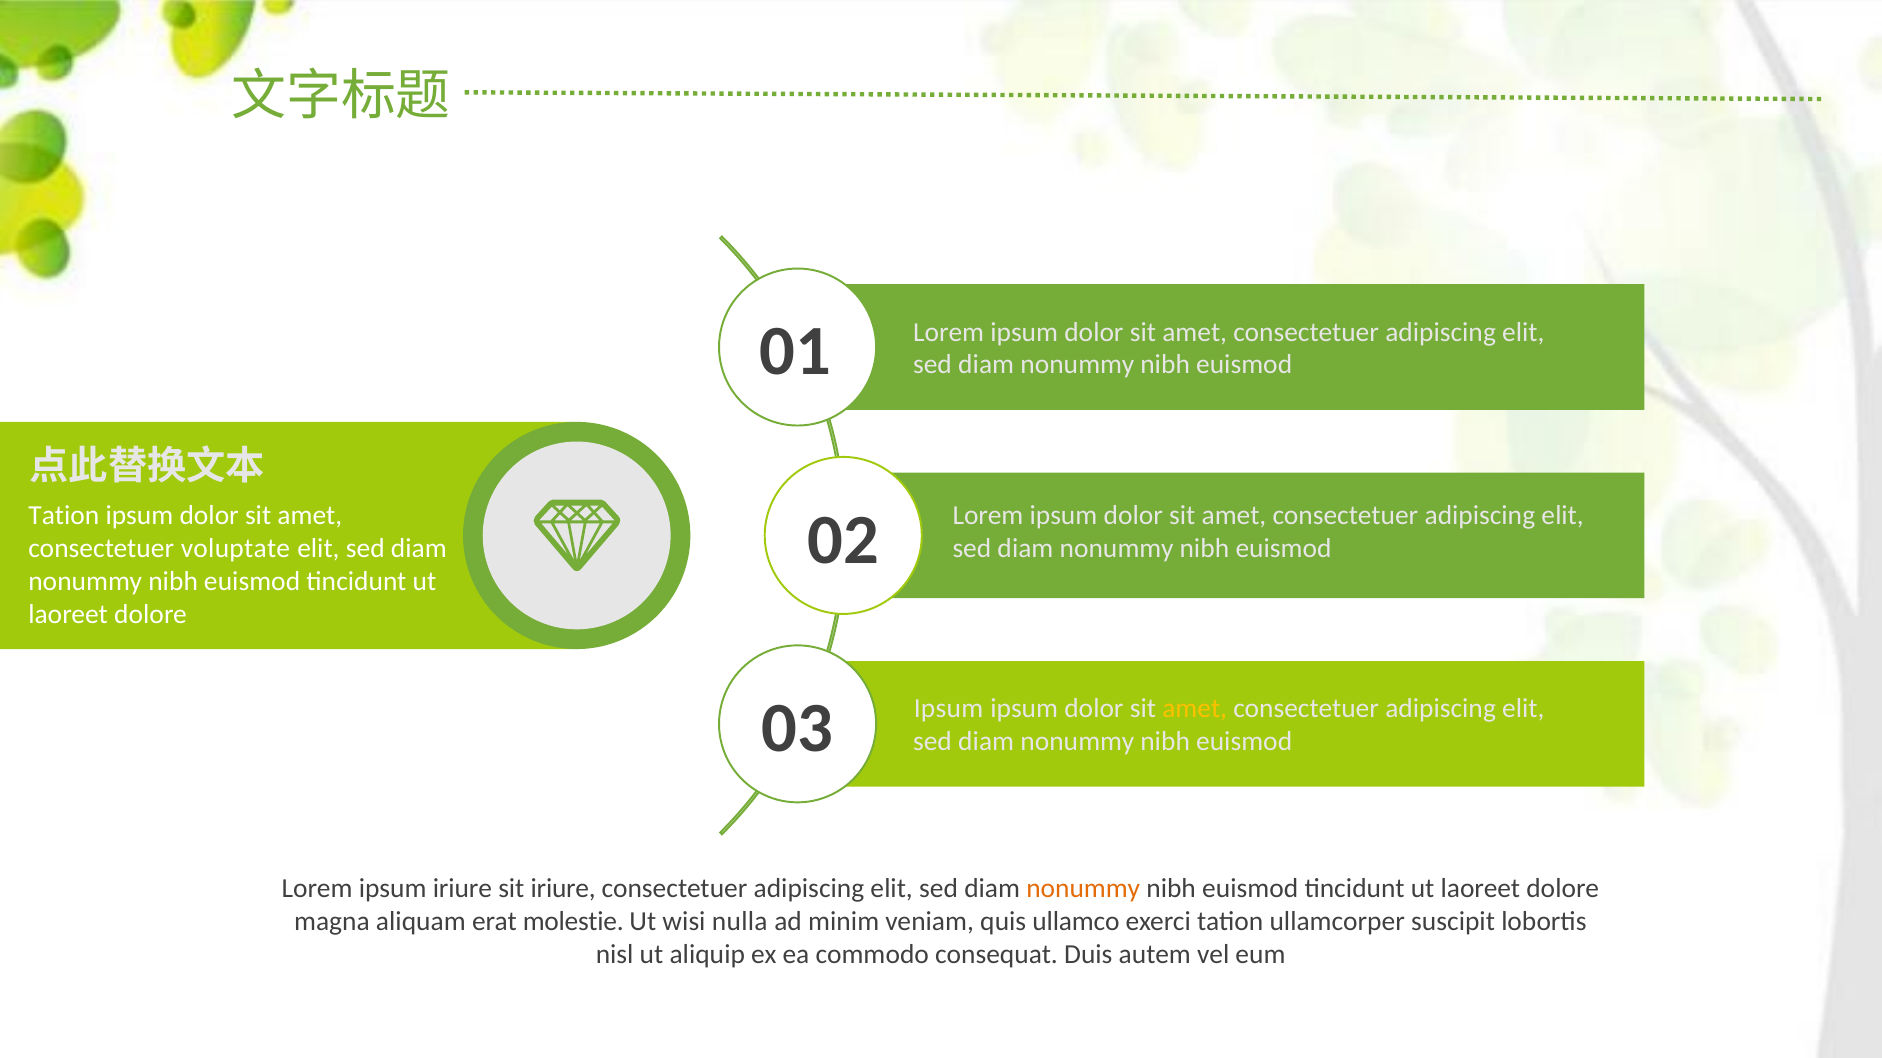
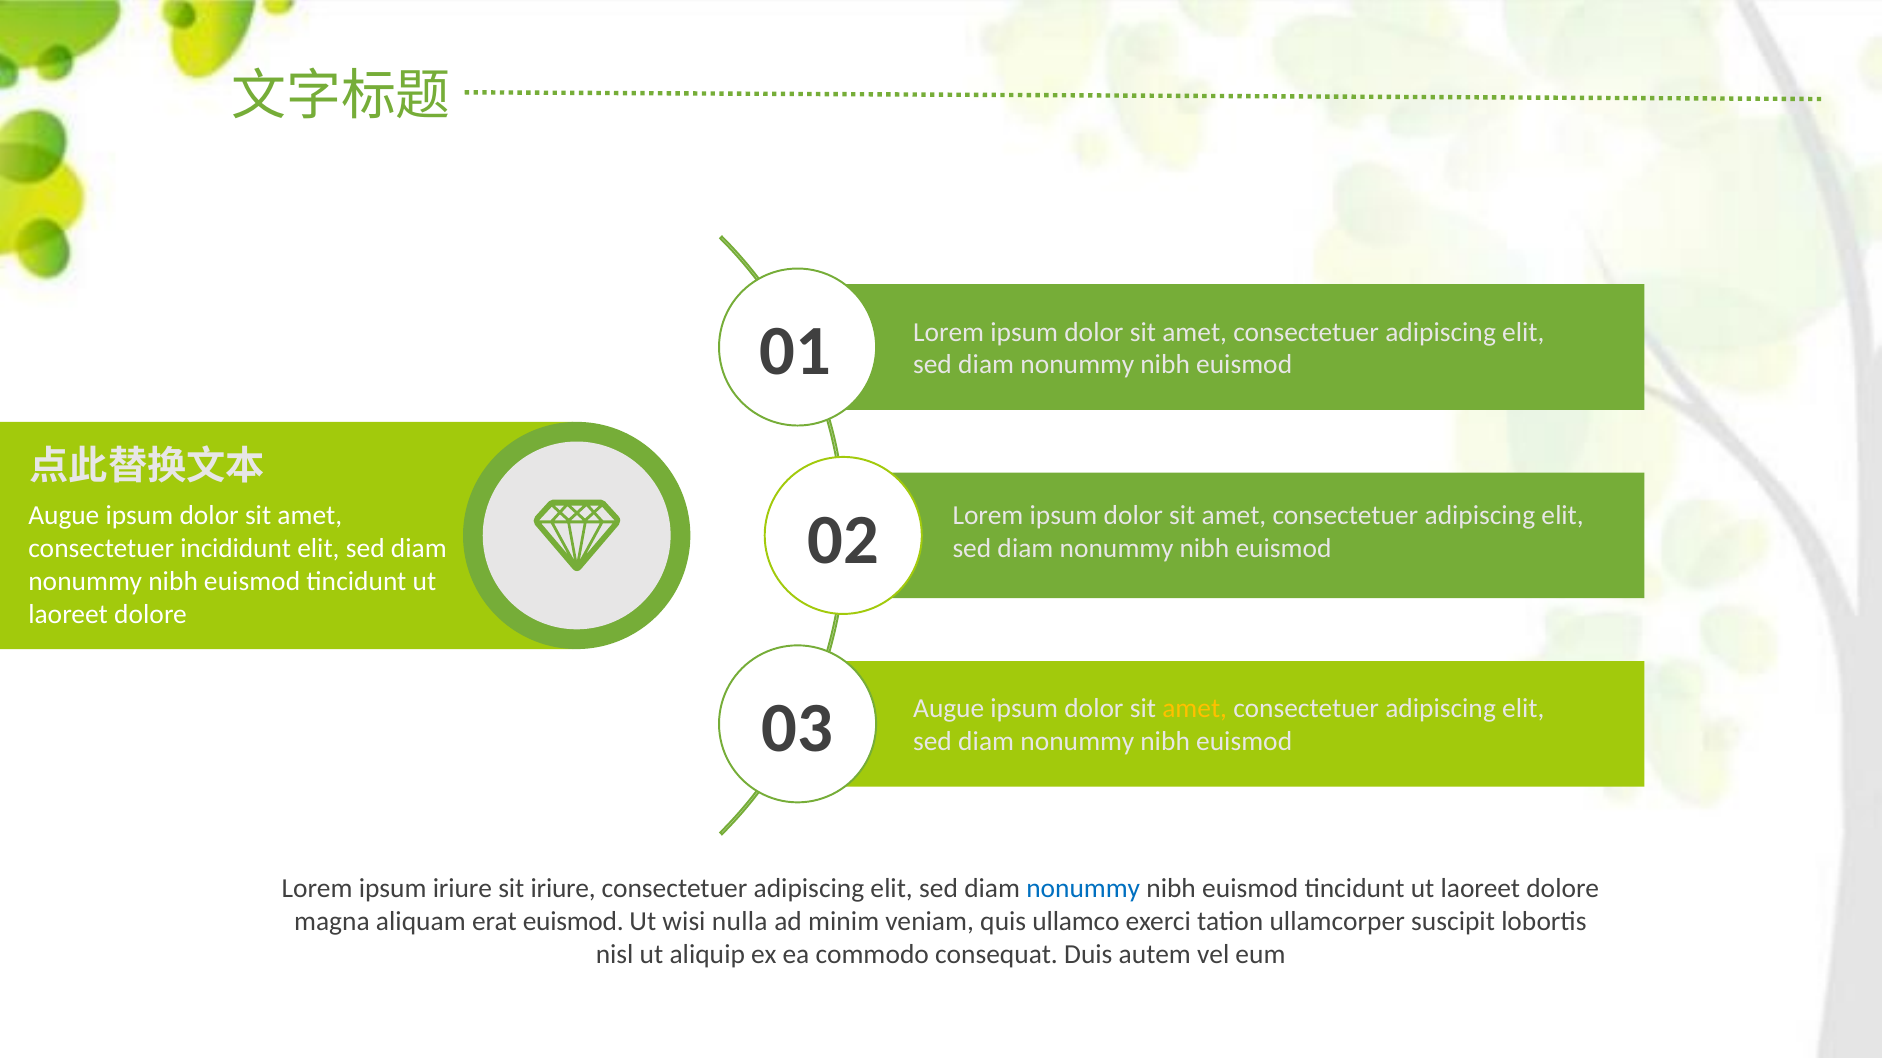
Tation at (64, 516): Tation -> Augue
voluptate: voluptate -> incididunt
Ipsum at (949, 709): Ipsum -> Augue
nonummy at (1083, 889) colour: orange -> blue
erat molestie: molestie -> euismod
